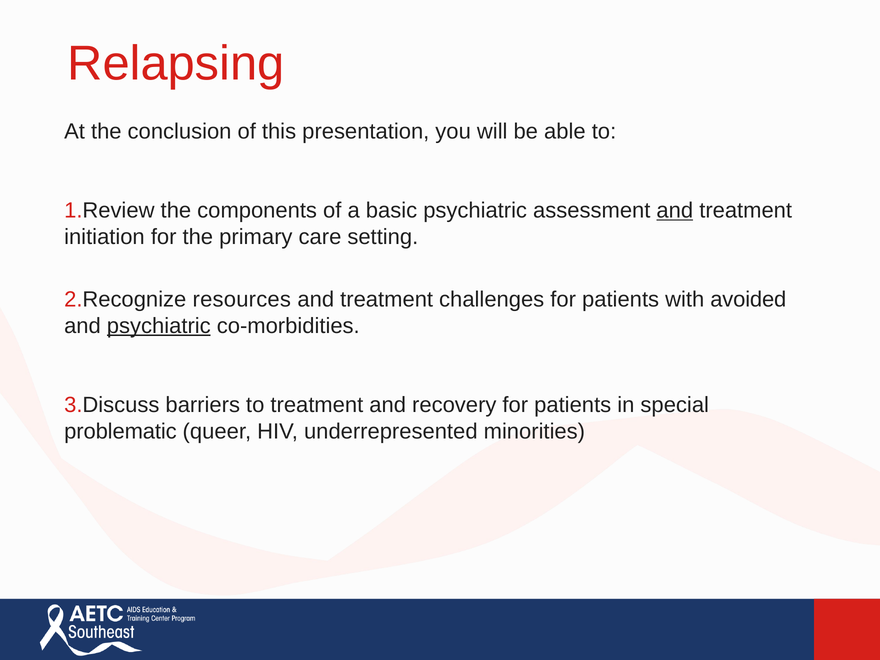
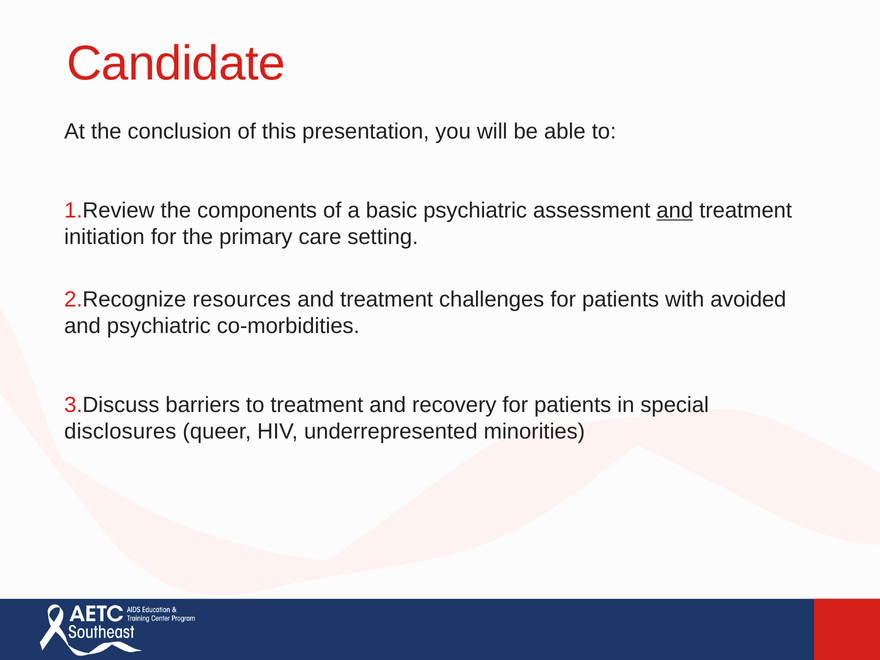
Relapsing: Relapsing -> Candidate
psychiatric at (159, 326) underline: present -> none
problematic: problematic -> disclosures
